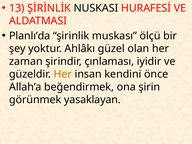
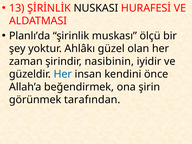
çınlaması: çınlaması -> nasibinin
Her at (63, 74) colour: orange -> blue
yasaklayan: yasaklayan -> tarafından
